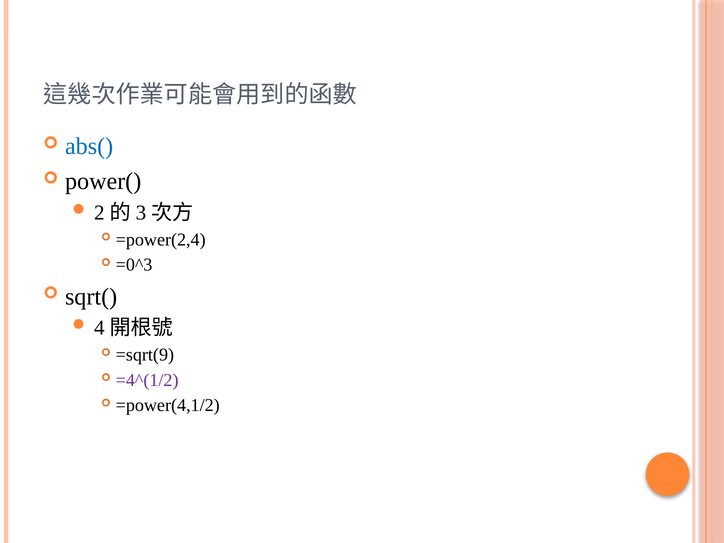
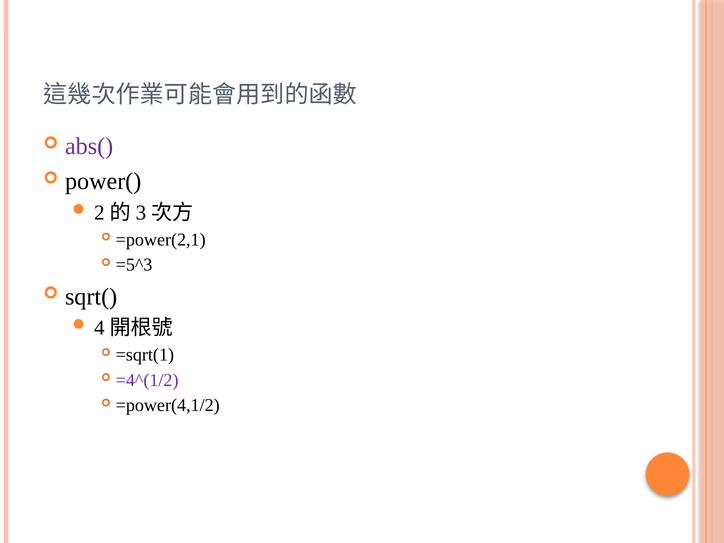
abs( colour: blue -> purple
=power(2,4: =power(2,4 -> =power(2,1
=0^3: =0^3 -> =5^3
=sqrt(9: =sqrt(9 -> =sqrt(1
